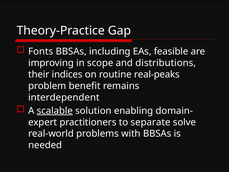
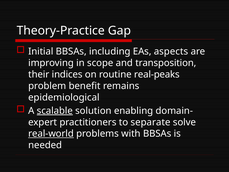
Fonts: Fonts -> Initial
feasible: feasible -> aspects
distributions: distributions -> transposition
interdependent: interdependent -> epidemiological
real-world underline: none -> present
